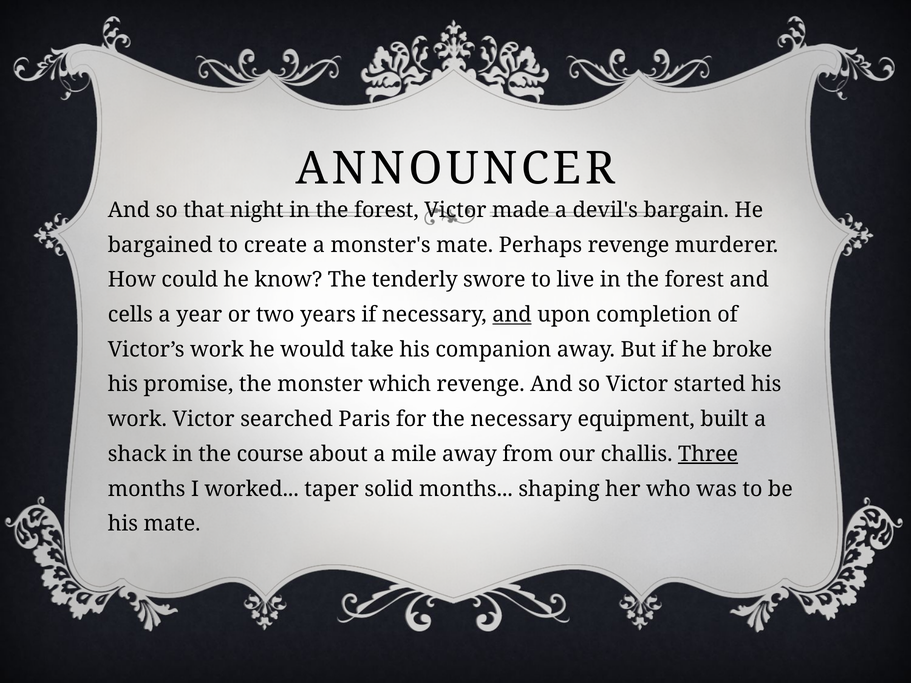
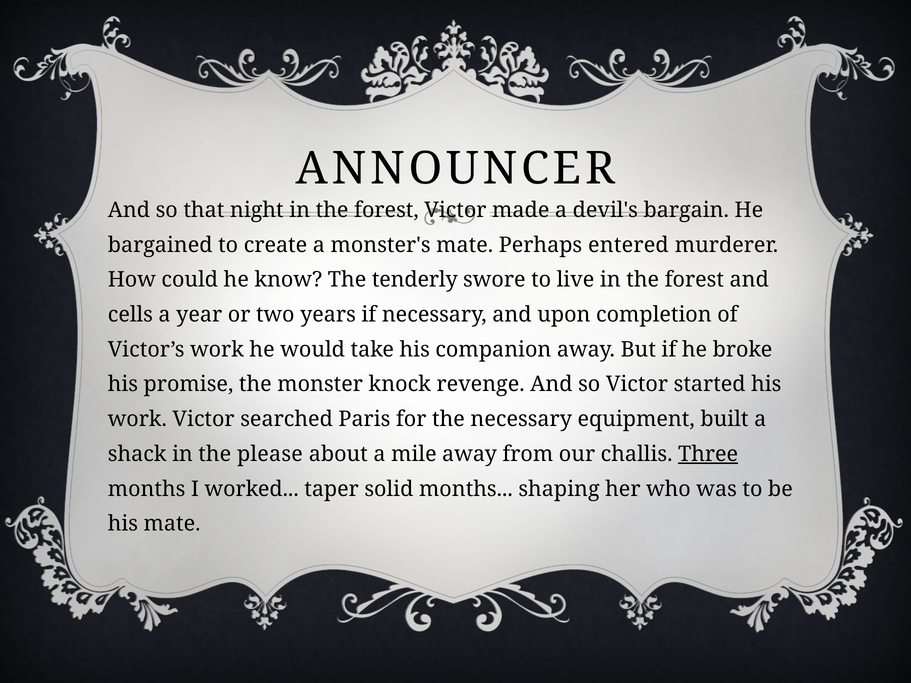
Perhaps revenge: revenge -> entered
and at (512, 315) underline: present -> none
which: which -> knock
course: course -> please
